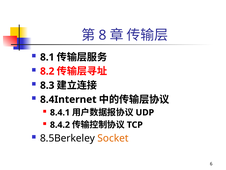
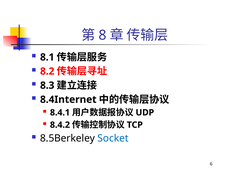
Socket colour: orange -> blue
